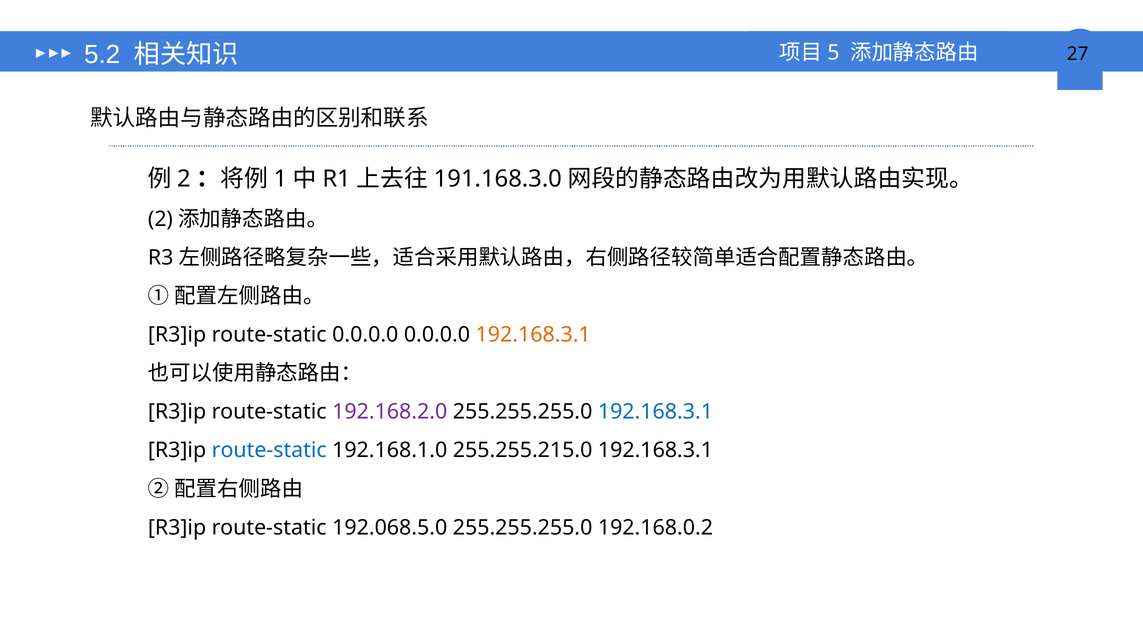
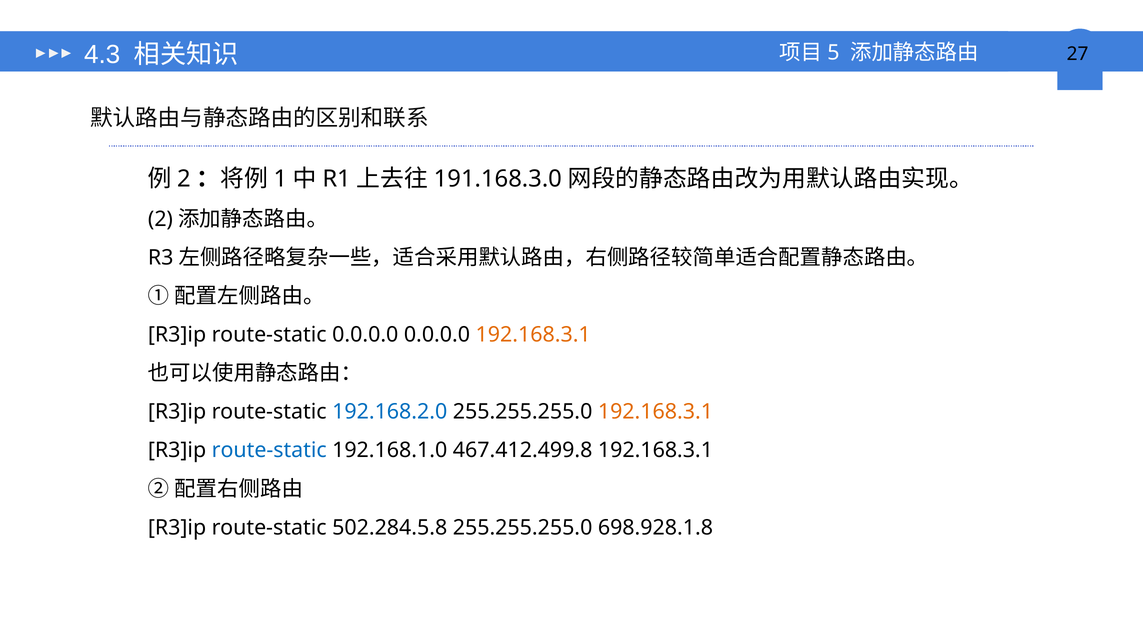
5.2: 5.2 -> 4.3
192.168.2.0 colour: purple -> blue
192.168.3.1 at (655, 412) colour: blue -> orange
255.255.215.0: 255.255.215.0 -> 467.412.499.8
192.068.5.0: 192.068.5.0 -> 502.284.5.8
192.168.0.2: 192.168.0.2 -> 698.928.1.8
